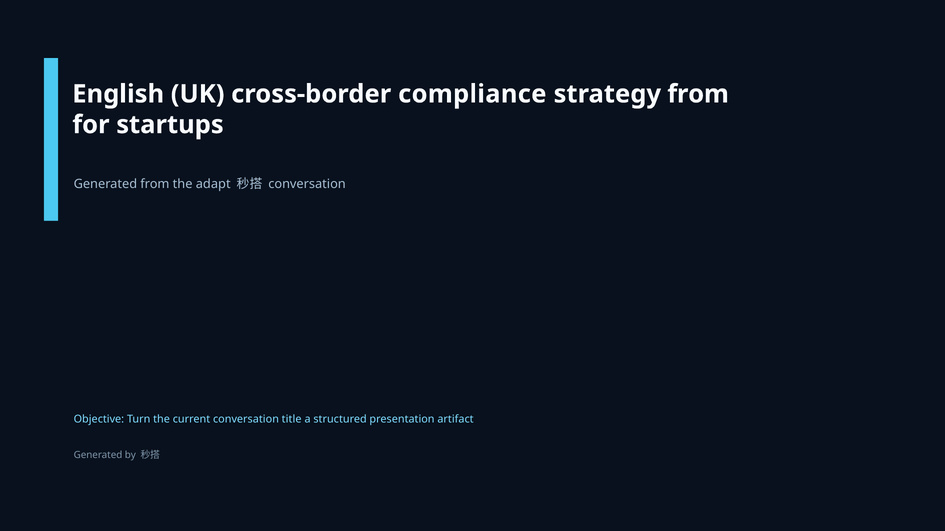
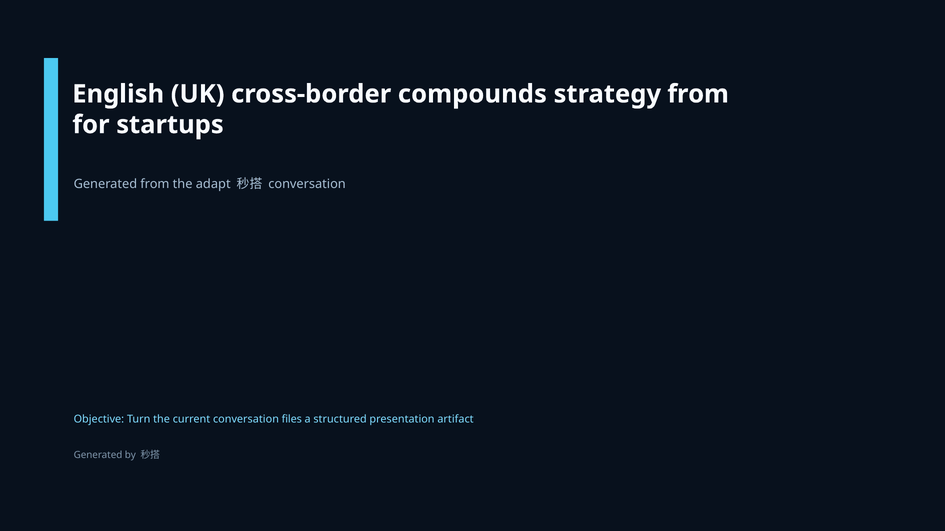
compliance: compliance -> compounds
title: title -> files
